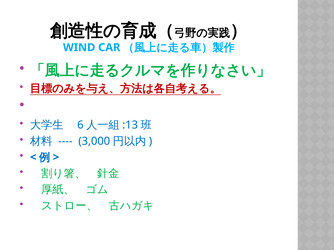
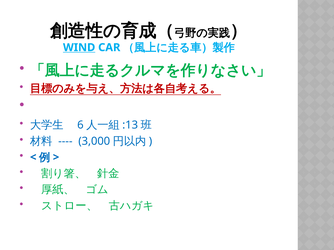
WIND underline: none -> present
